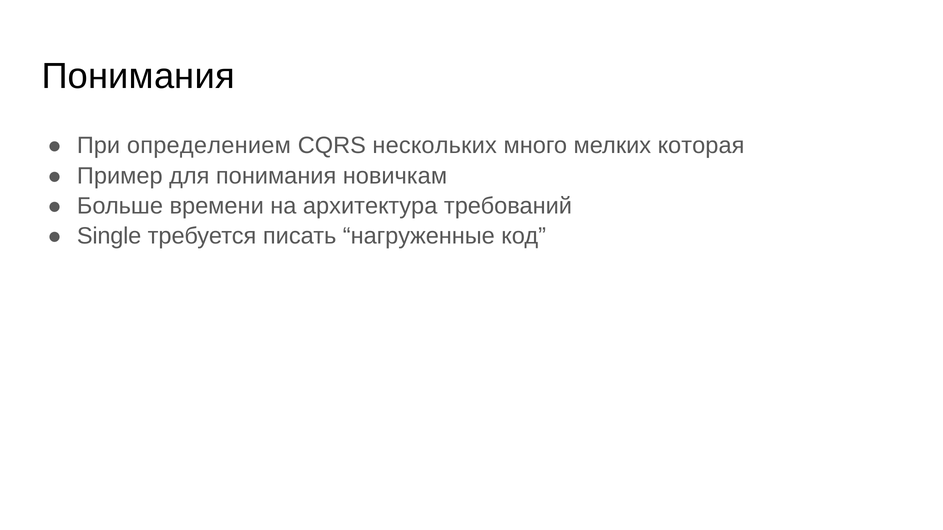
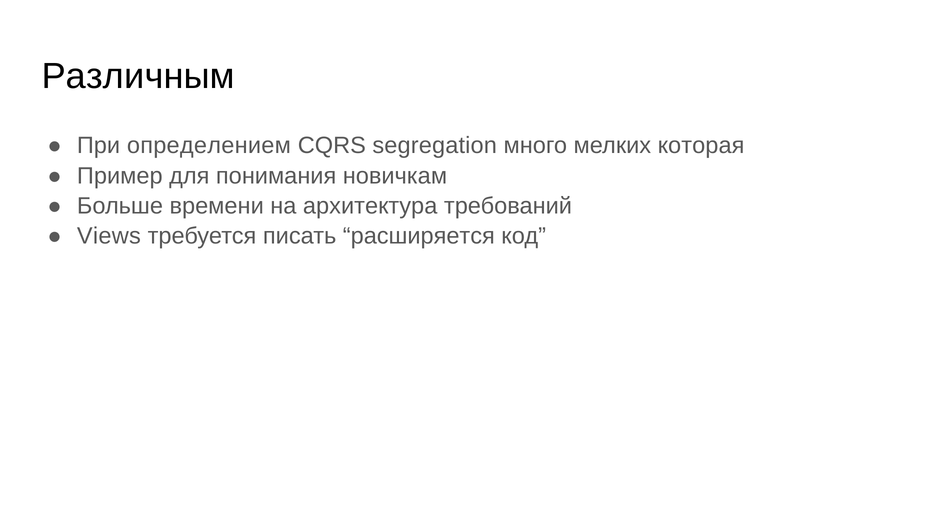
Понимания at (138, 76): Понимания -> Различным
нескольких: нескольких -> segregation
Single: Single -> Views
нагруженные: нагруженные -> расширяется
